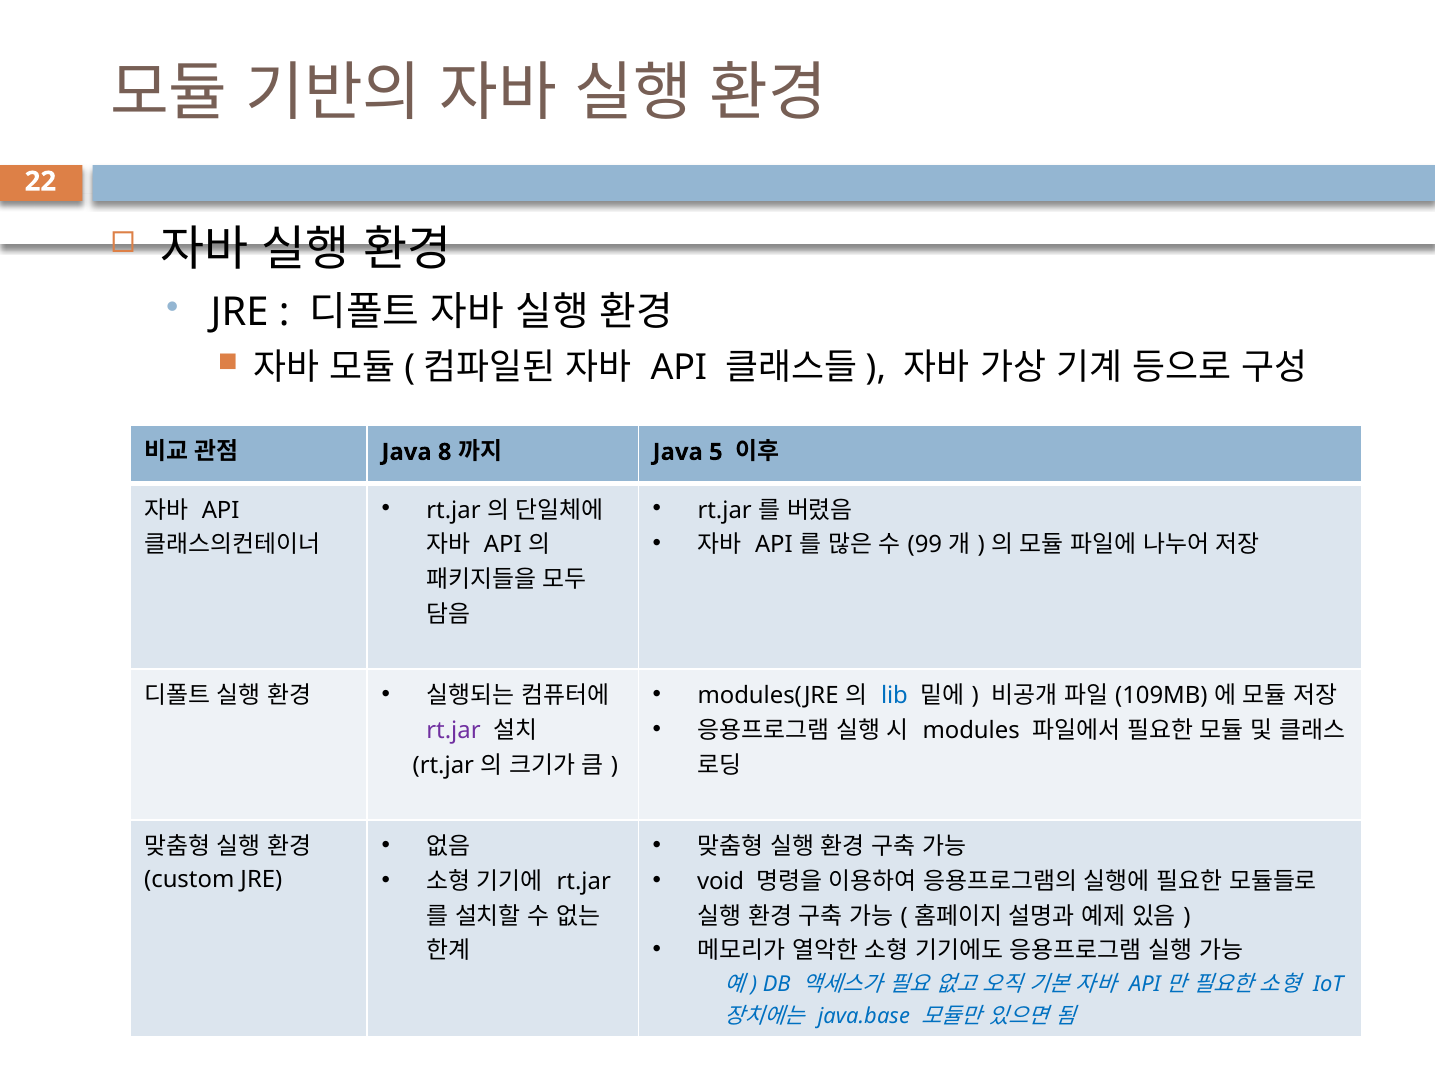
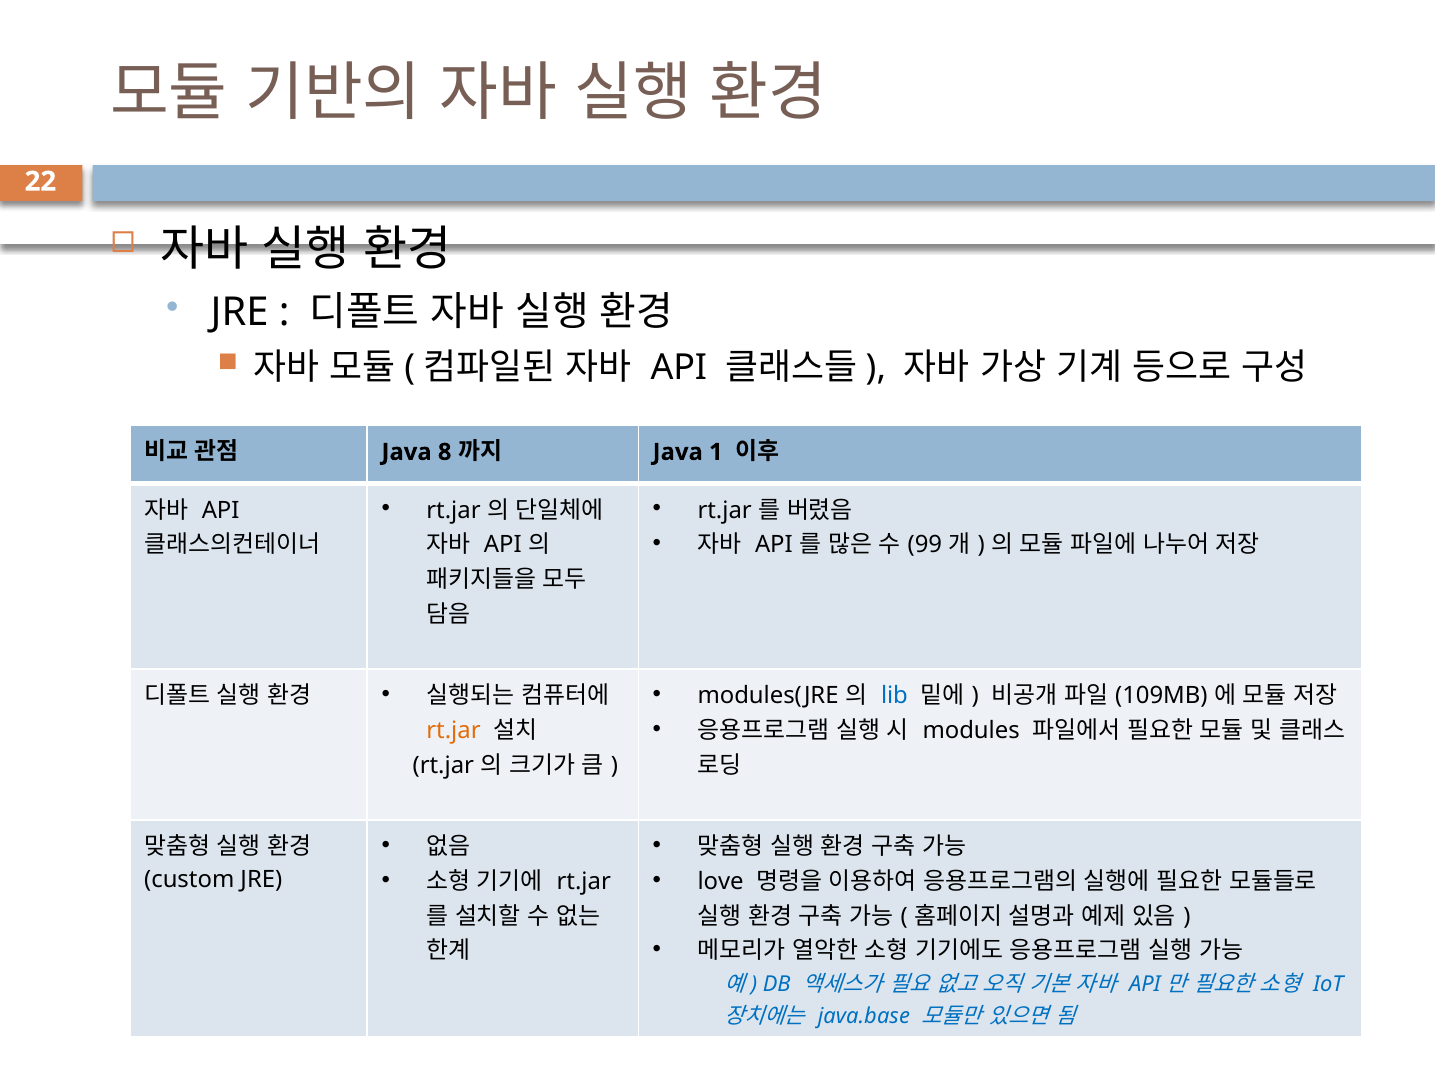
5: 5 -> 1
rt.jar at (454, 731) colour: purple -> orange
void: void -> love
